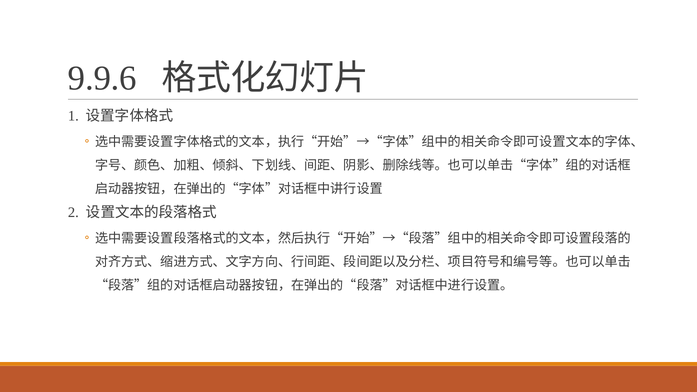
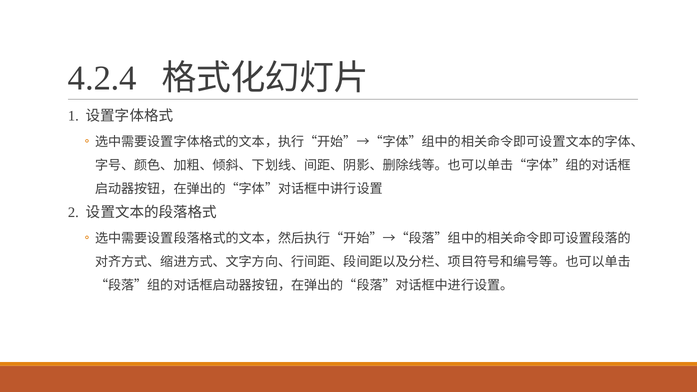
9.9.6: 9.9.6 -> 4.2.4
